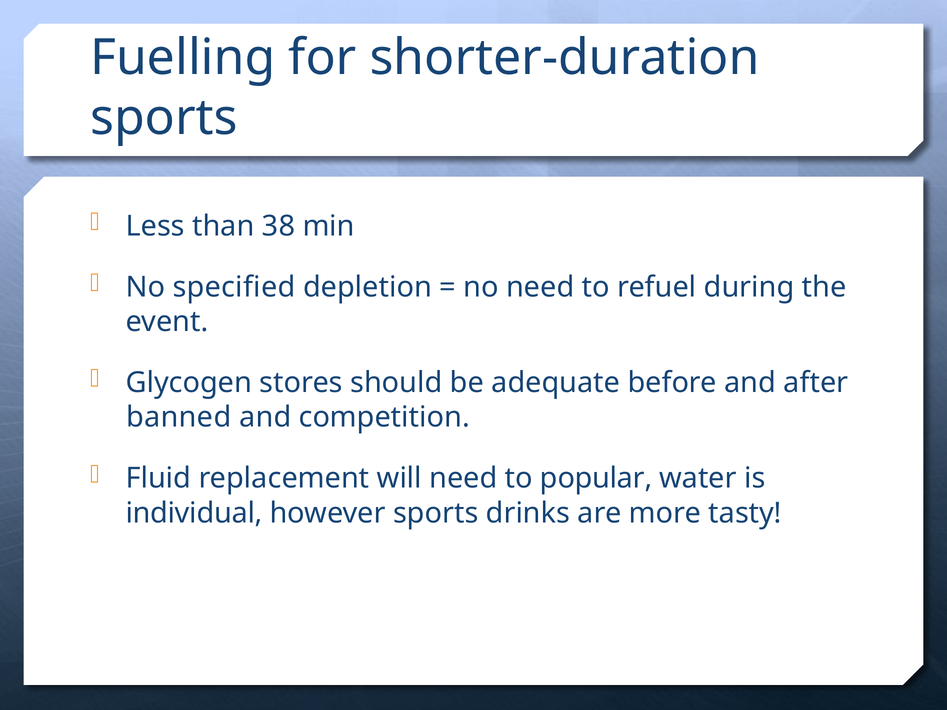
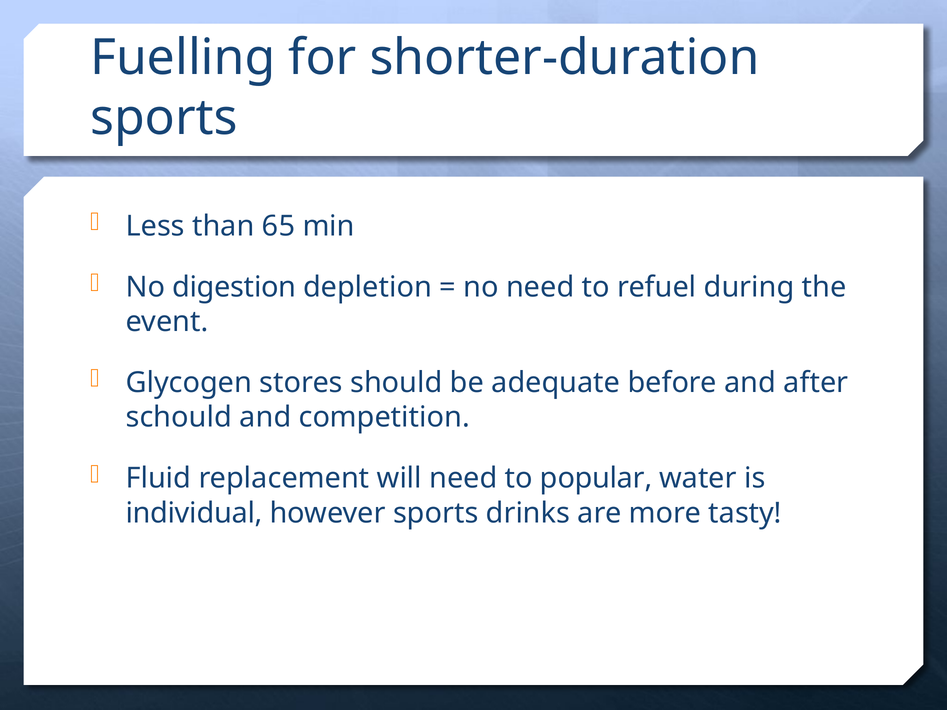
38: 38 -> 65
specified: specified -> digestion
banned: banned -> schould
